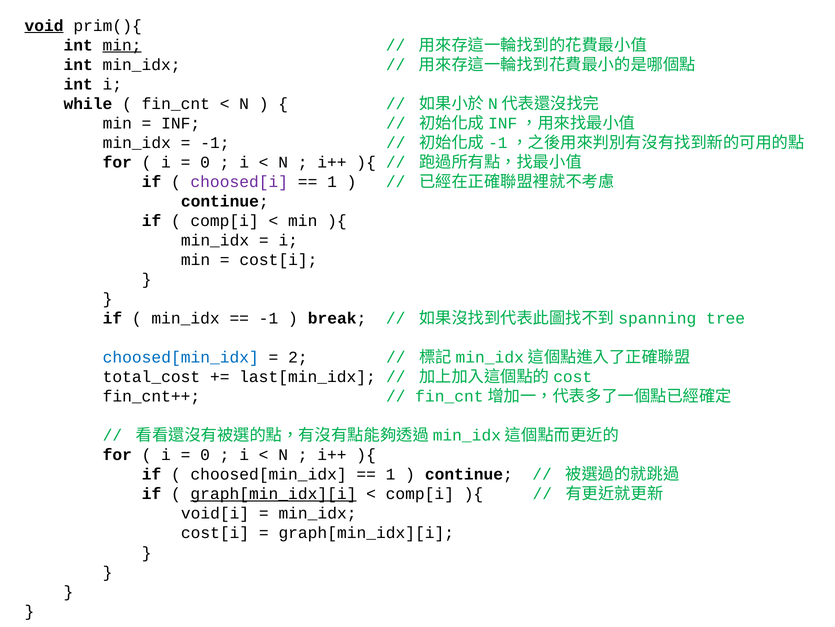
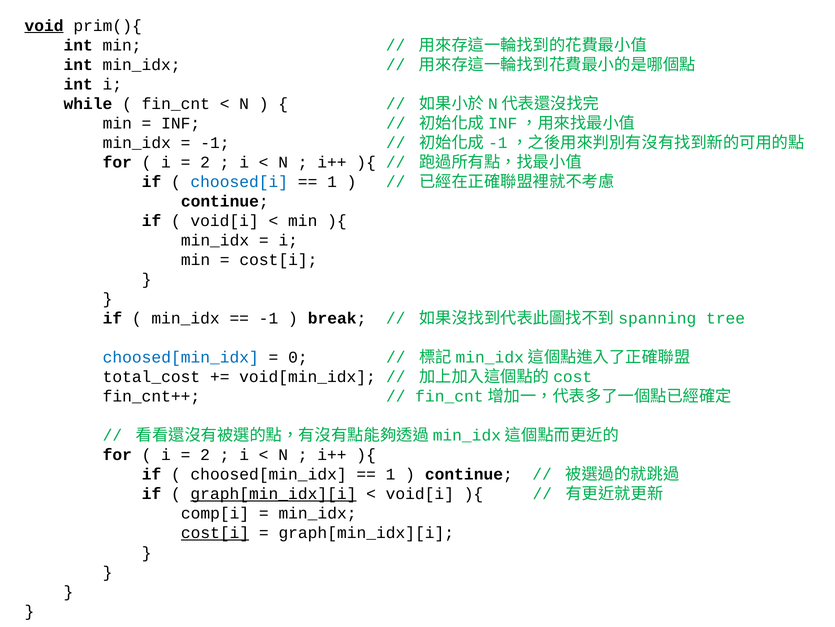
min at (122, 45) underline: present -> none
0 at (205, 162): 0 -> 2
choosed[i colour: purple -> blue
comp[i at (225, 221): comp[i -> void[i
2: 2 -> 0
last[min_idx: last[min_idx -> void[min_idx
0 at (205, 455): 0 -> 2
comp[i at (420, 494): comp[i -> void[i
void[i: void[i -> comp[i
cost[i at (215, 532) underline: none -> present
